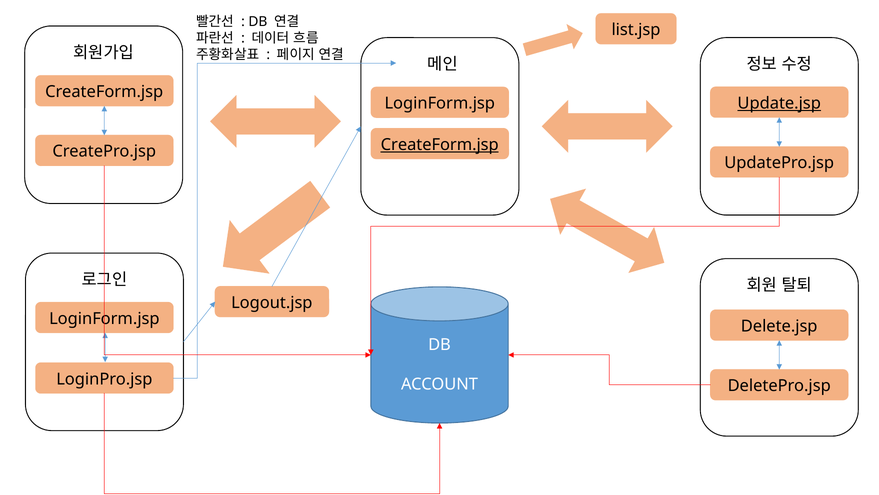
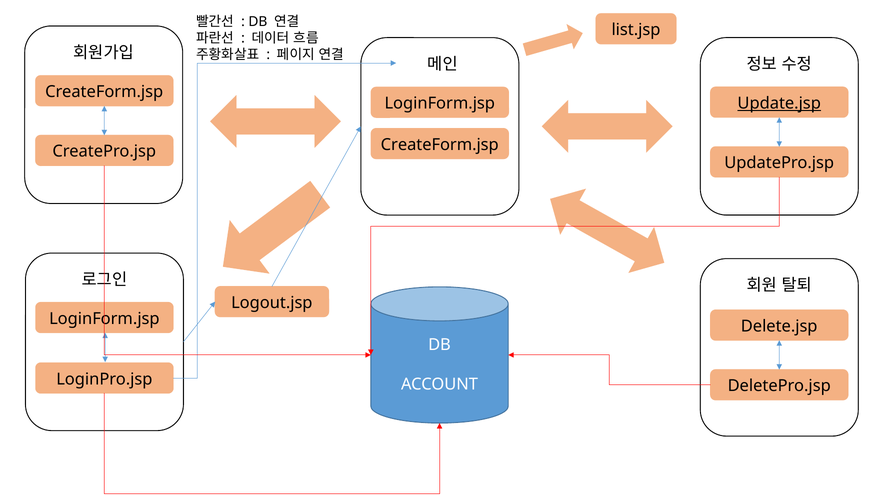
CreateForm.jsp at (440, 145) underline: present -> none
